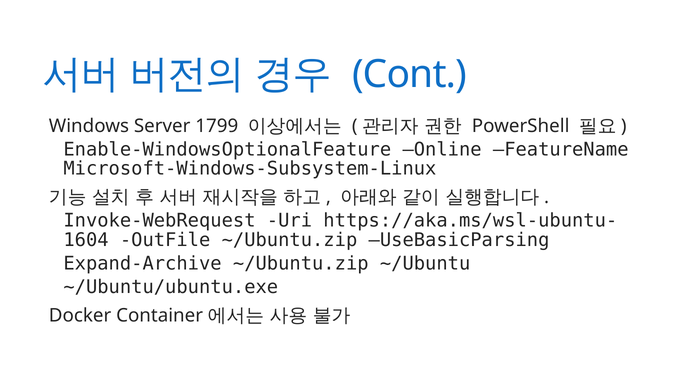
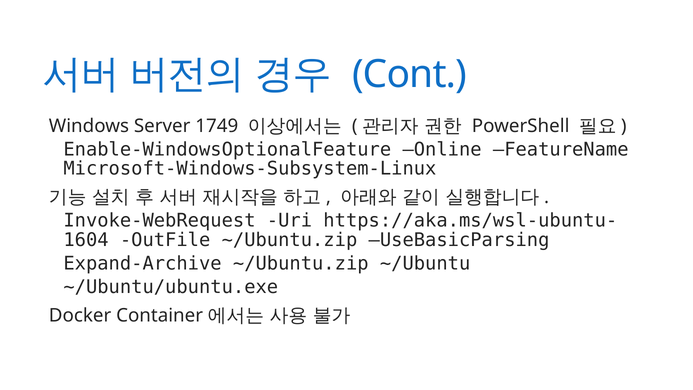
1799: 1799 -> 1749
